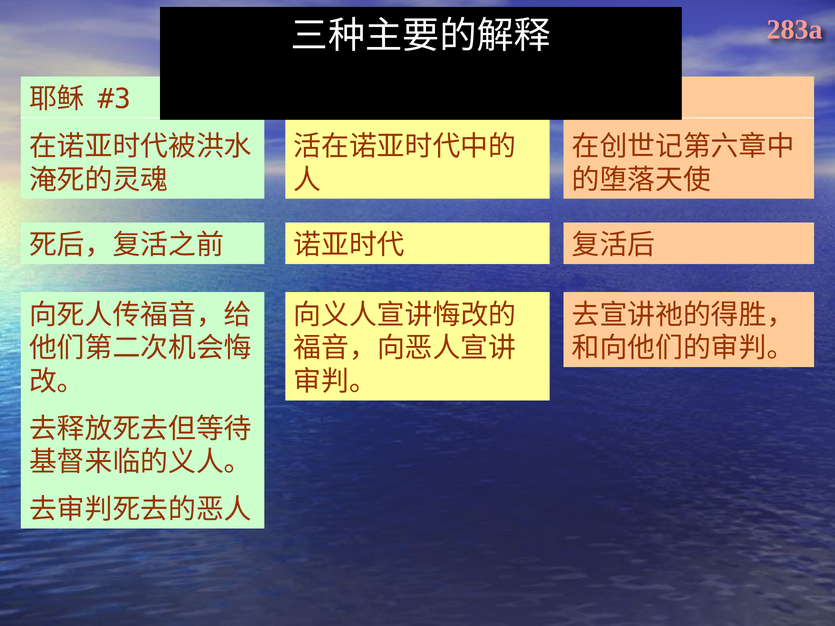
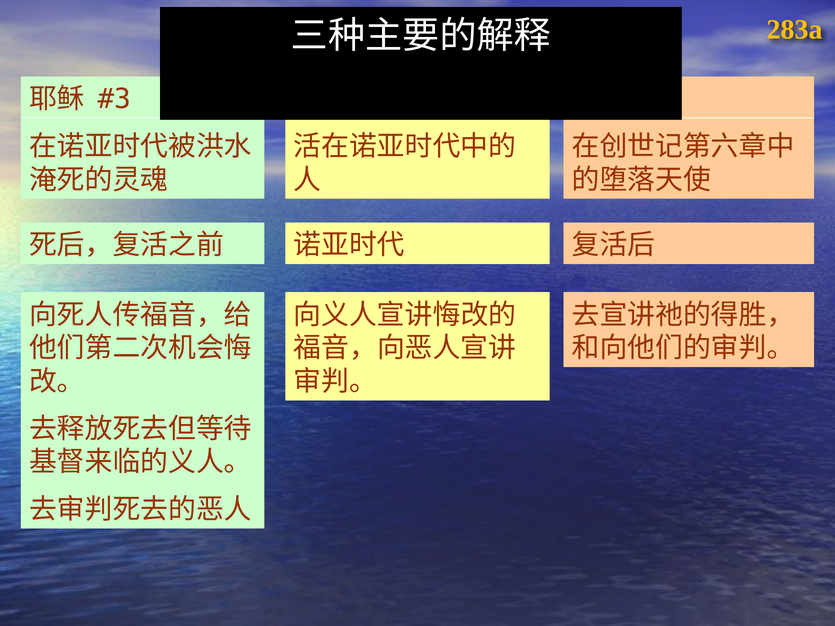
283a colour: pink -> yellow
